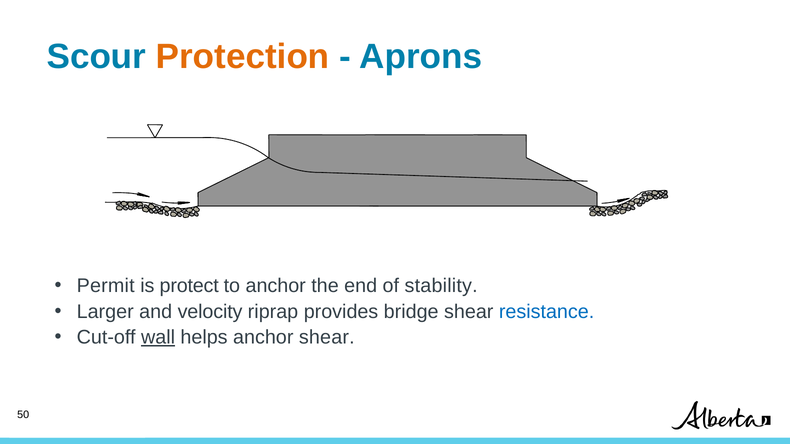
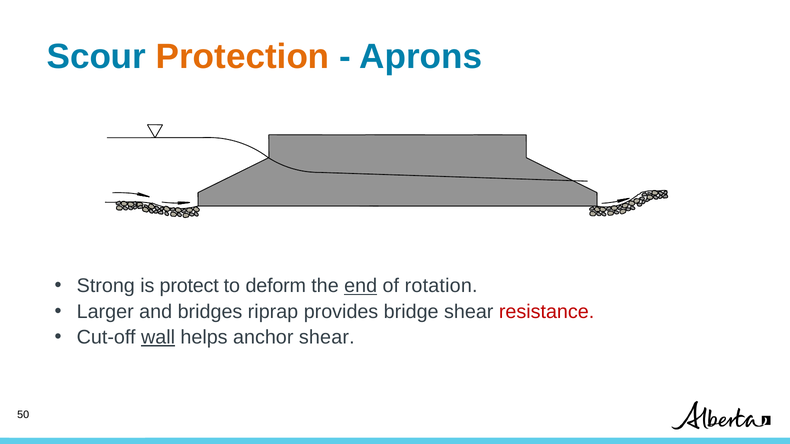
Permit: Permit -> Strong
to anchor: anchor -> deform
end underline: none -> present
stability: stability -> rotation
velocity: velocity -> bridges
resistance colour: blue -> red
